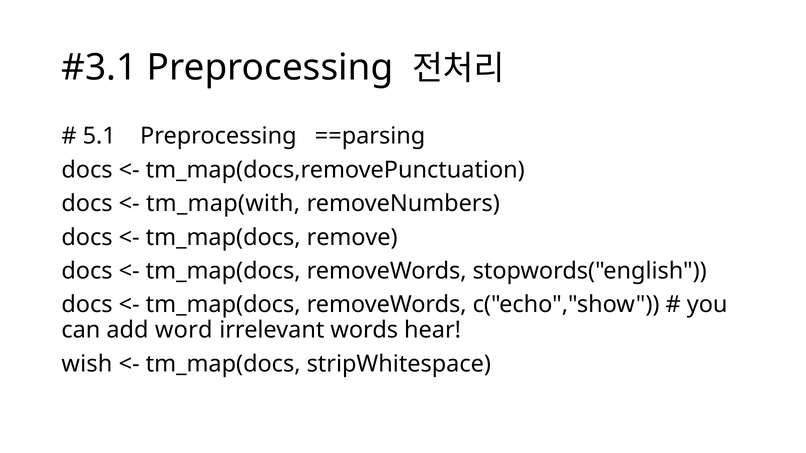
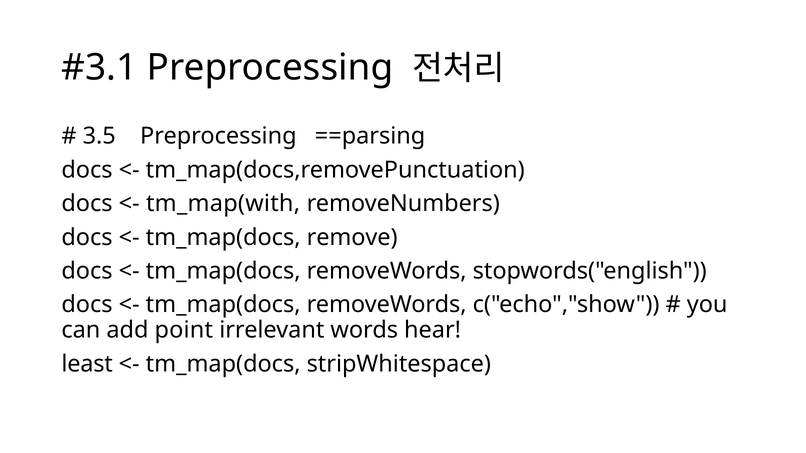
5.1: 5.1 -> 3.5
word: word -> point
wish: wish -> least
